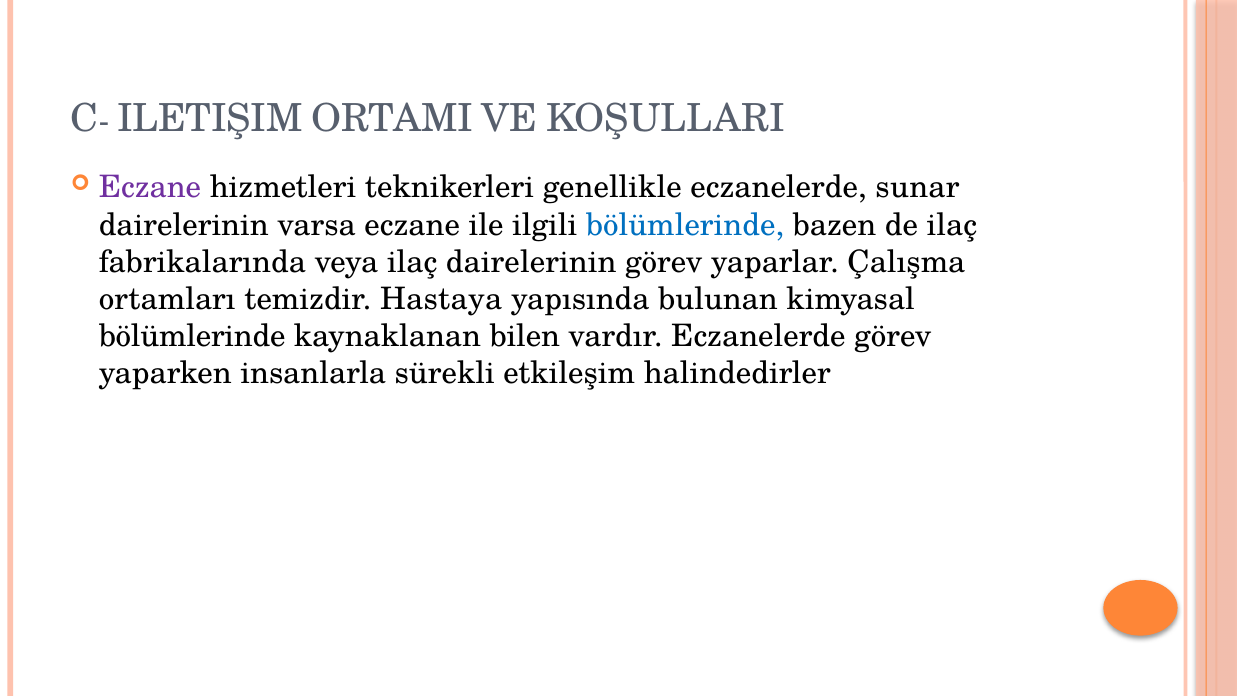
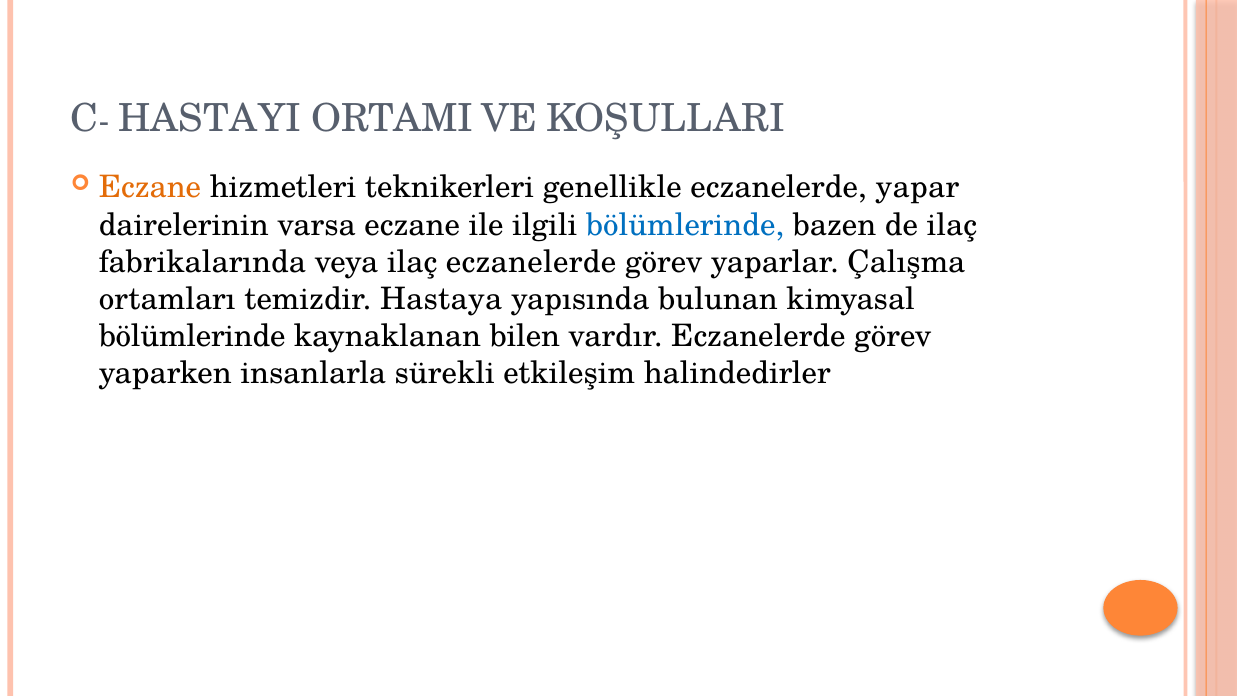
ILETIŞIM: ILETIŞIM -> HASTAYI
Eczane at (150, 188) colour: purple -> orange
sunar: sunar -> yapar
ilaç dairelerinin: dairelerinin -> eczanelerde
